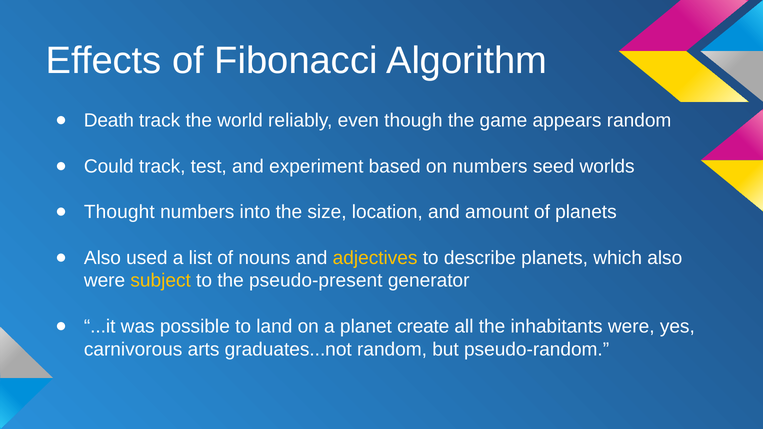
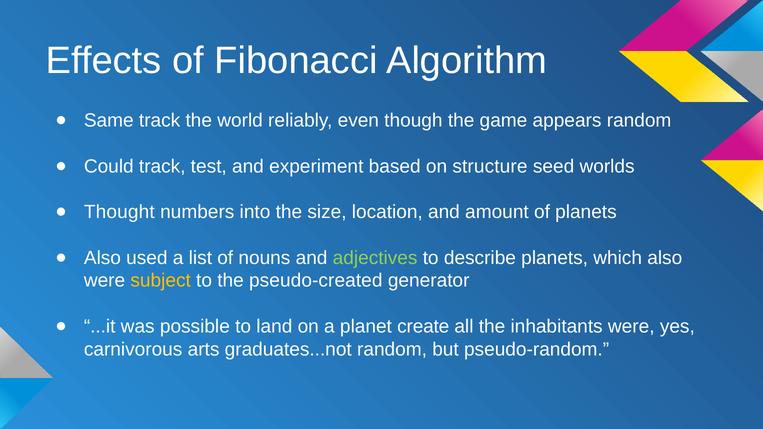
Death: Death -> Same
on numbers: numbers -> structure
adjectives colour: yellow -> light green
pseudo-present: pseudo-present -> pseudo-created
